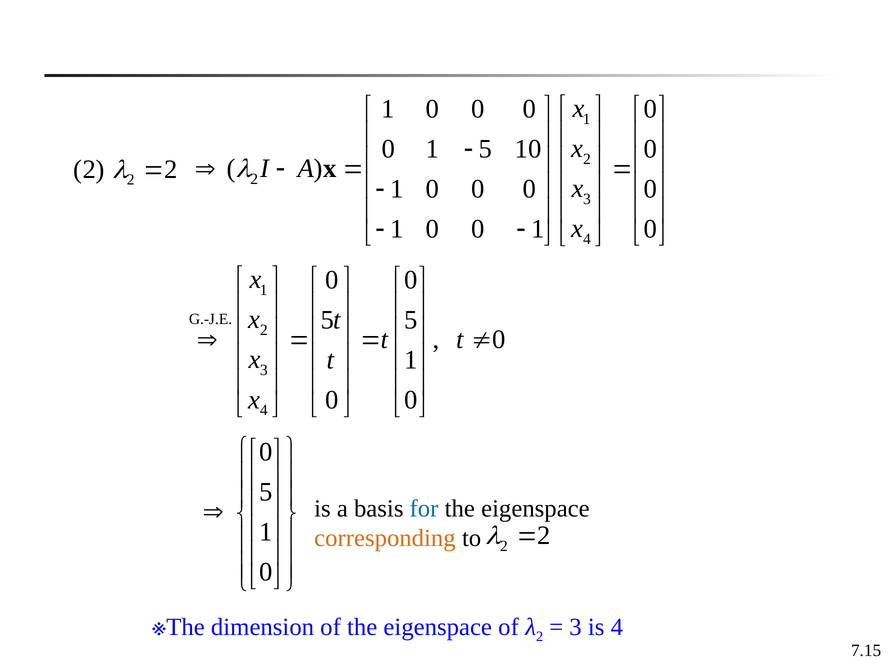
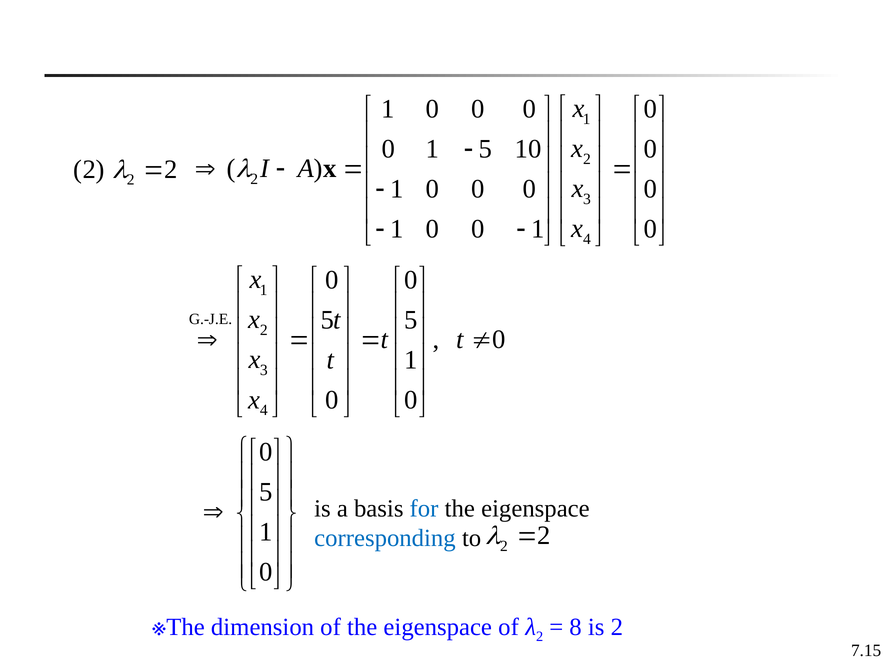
corresponding colour: orange -> blue
3 at (576, 628): 3 -> 8
is 4: 4 -> 2
